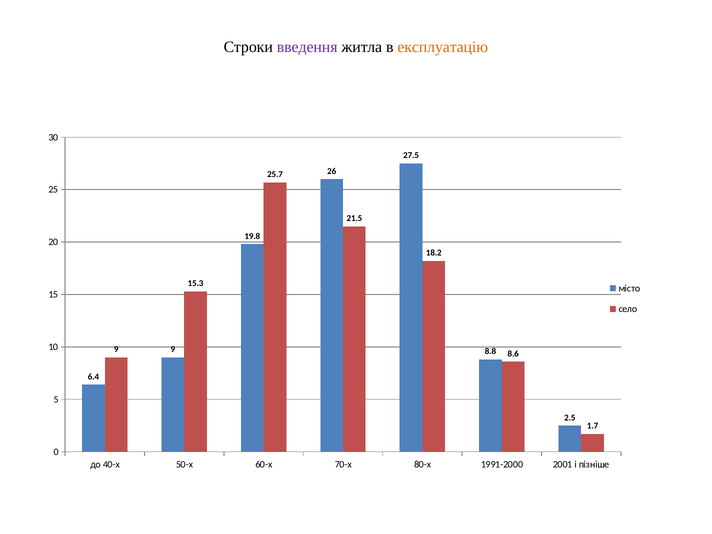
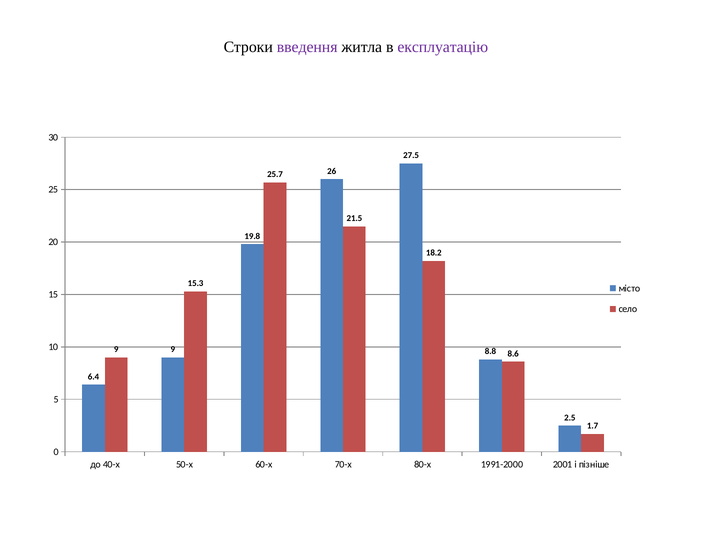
експлуатацію colour: orange -> purple
